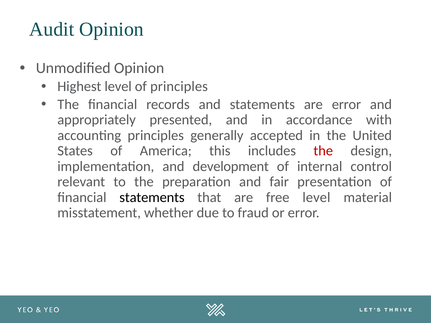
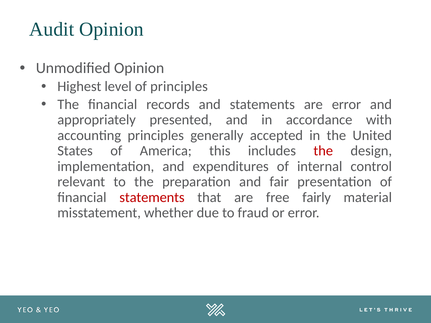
development: development -> expenditures
statements at (152, 197) colour: black -> red
free level: level -> fairly
